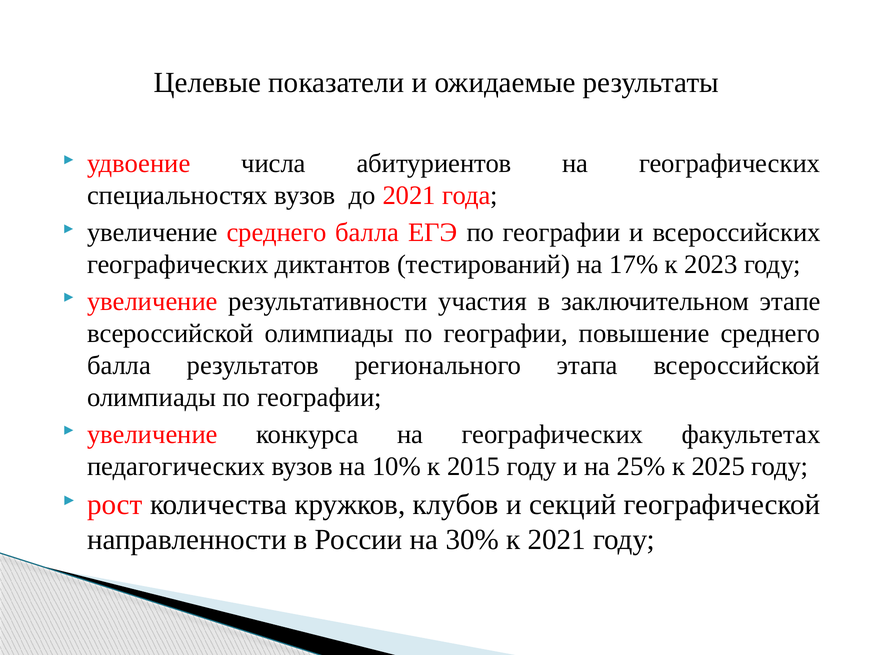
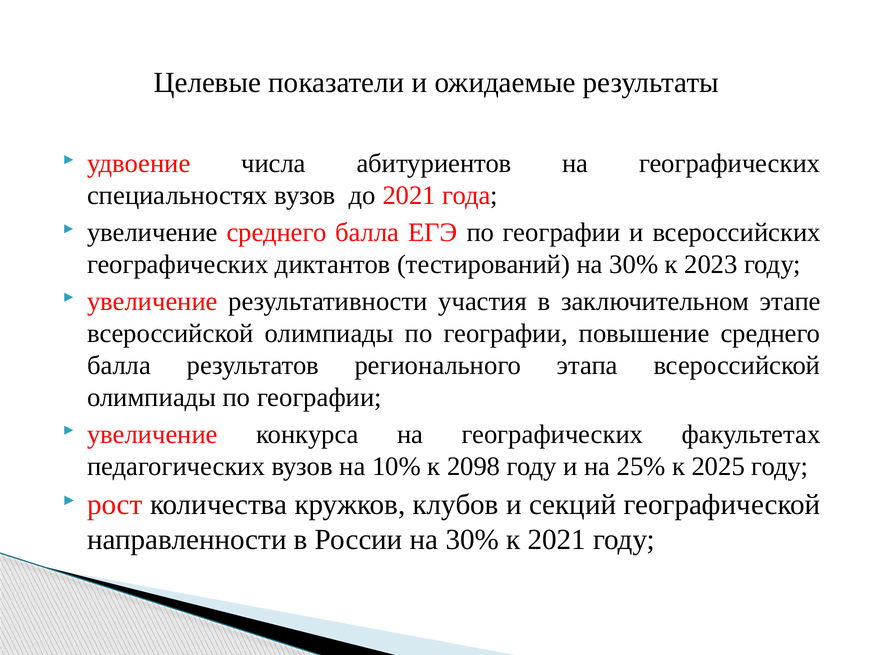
тестирований на 17%: 17% -> 30%
2015: 2015 -> 2098
